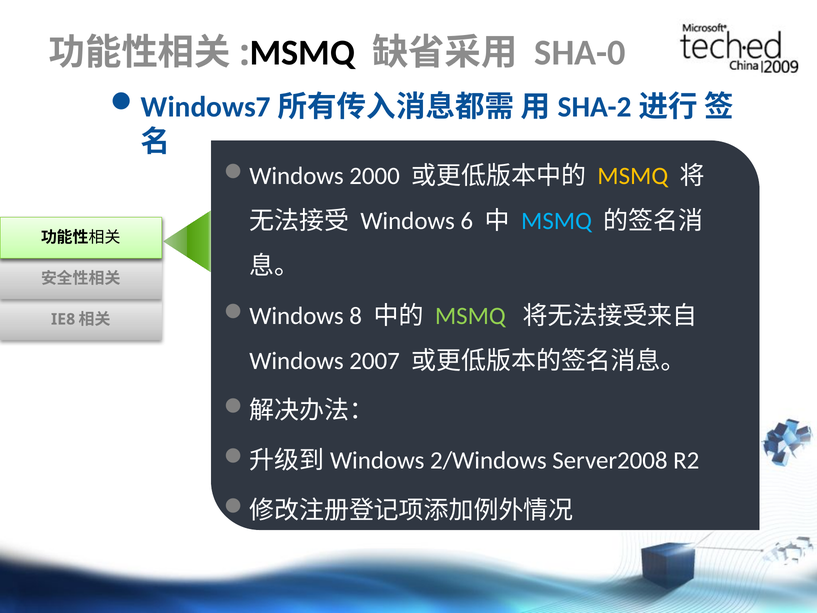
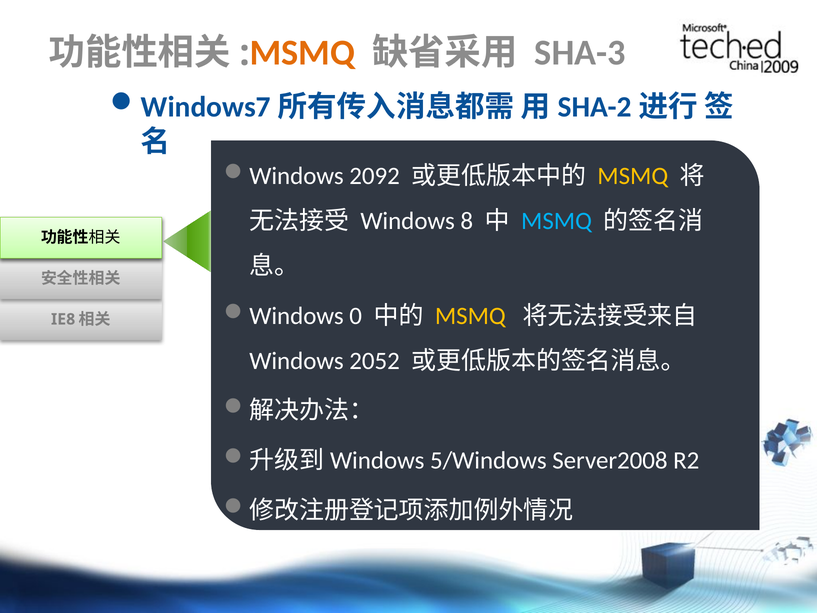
MSMQ at (302, 53) colour: black -> orange
SHA-0: SHA-0 -> SHA-3
2000: 2000 -> 2092
6: 6 -> 8
8: 8 -> 0
MSMQ at (470, 316) colour: light green -> yellow
2007: 2007 -> 2052
2/Windows: 2/Windows -> 5/Windows
